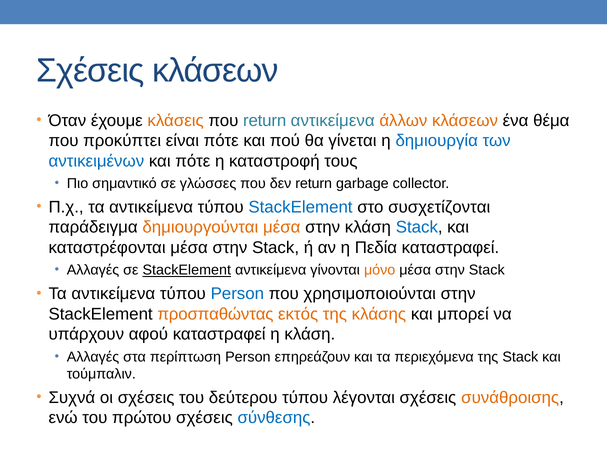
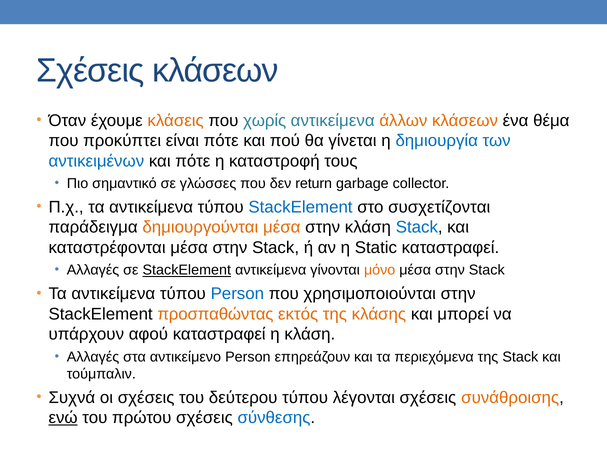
που return: return -> χωρίς
Πεδία: Πεδία -> Static
περίπτωση: περίπτωση -> αντικείμενο
ενώ underline: none -> present
